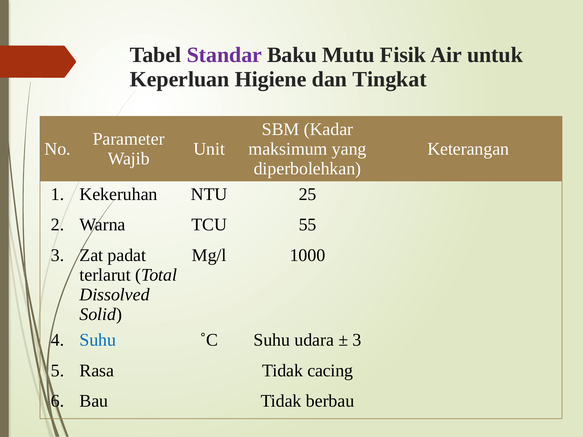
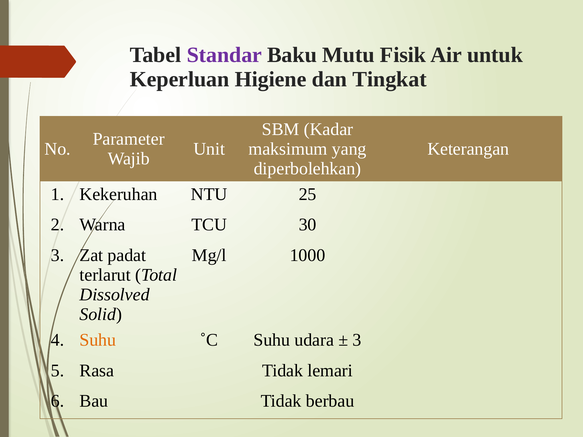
55: 55 -> 30
Suhu at (98, 340) colour: blue -> orange
cacing: cacing -> lemari
